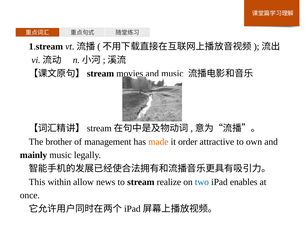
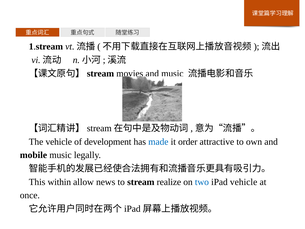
The brother: brother -> vehicle
management: management -> development
made colour: orange -> blue
mainly: mainly -> mobile
iPad enables: enables -> vehicle
